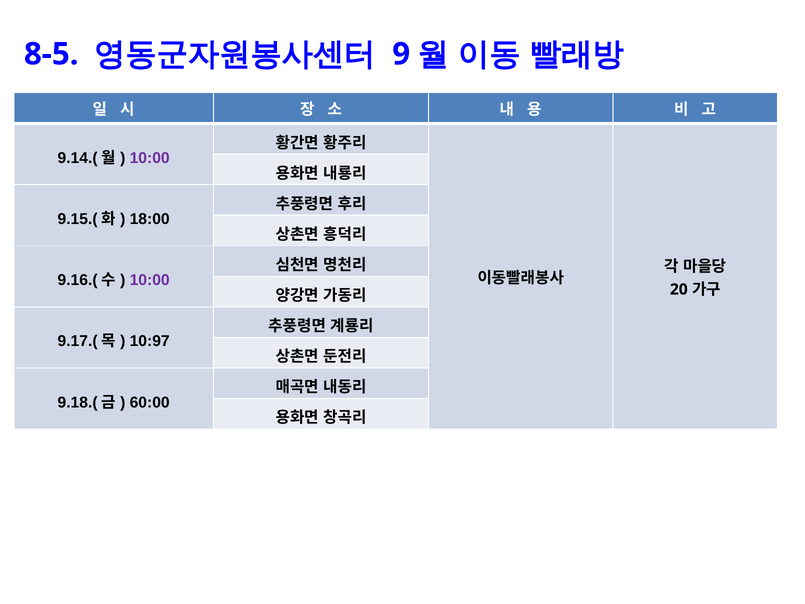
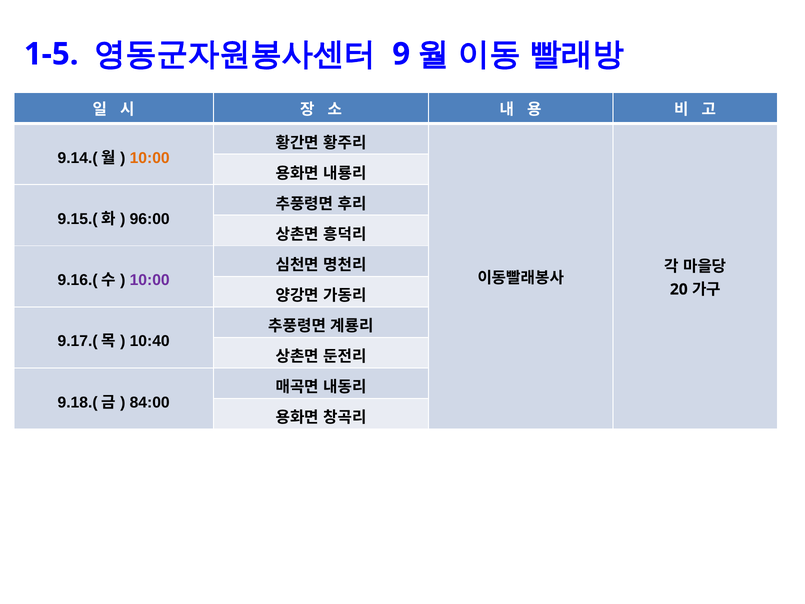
8-5: 8-5 -> 1-5
10:00 at (150, 158) colour: purple -> orange
18:00: 18:00 -> 96:00
10:97: 10:97 -> 10:40
60:00: 60:00 -> 84:00
